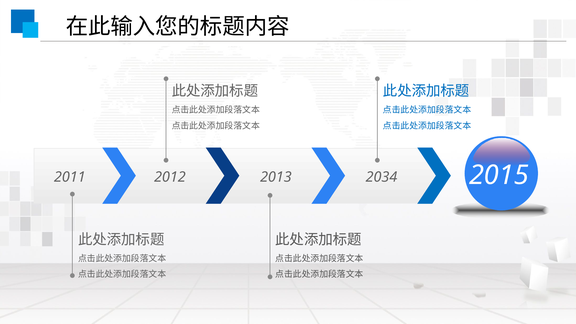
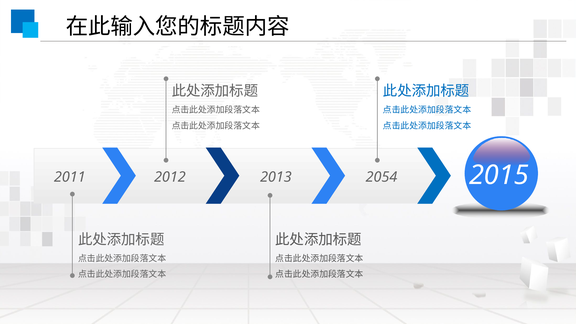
2034: 2034 -> 2054
